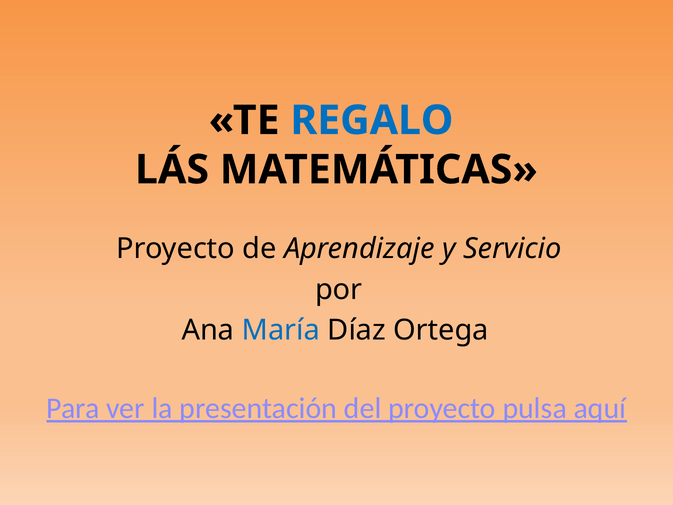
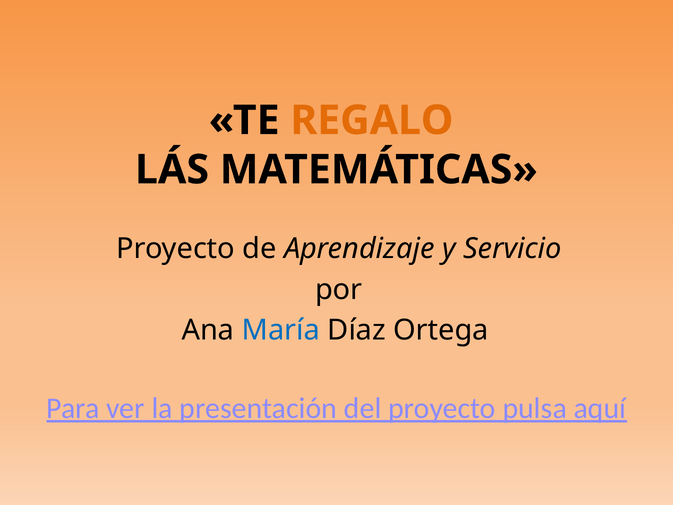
REGALO colour: blue -> orange
